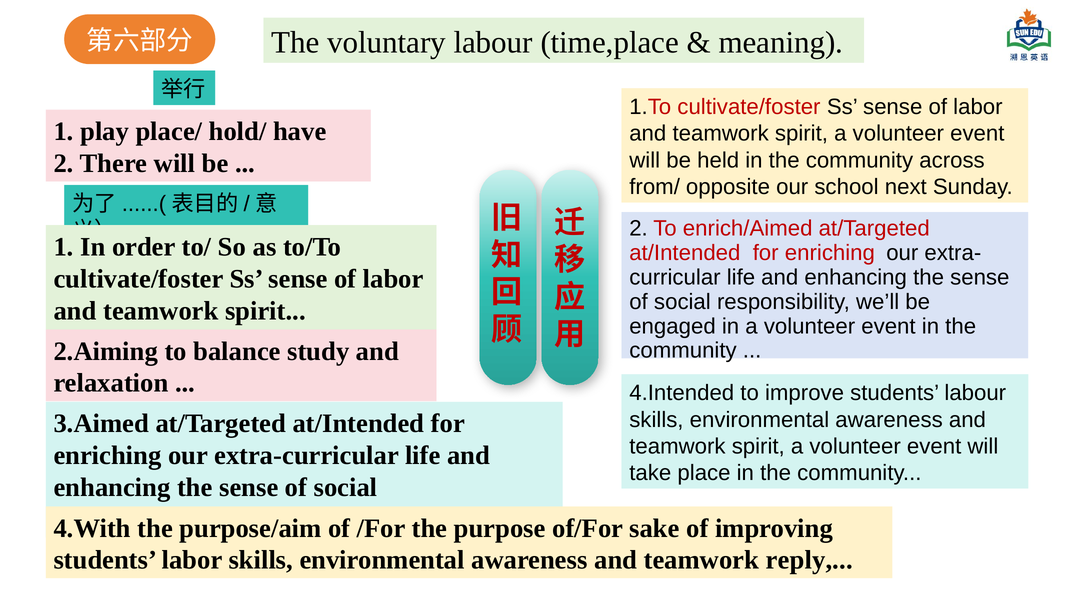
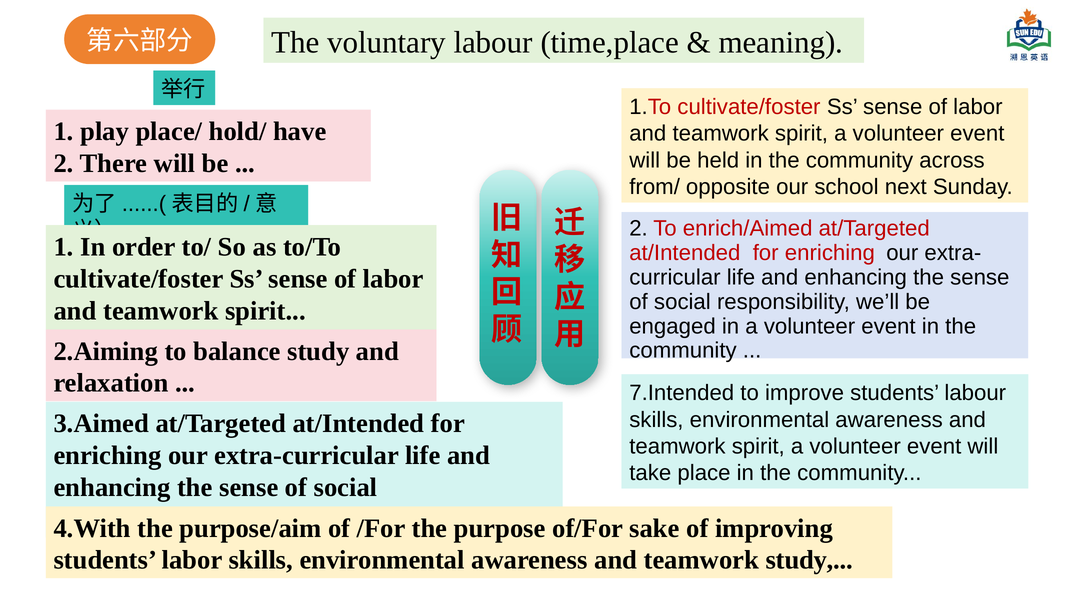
4.Intended: 4.Intended -> 7.Intended
teamwork reply: reply -> study
